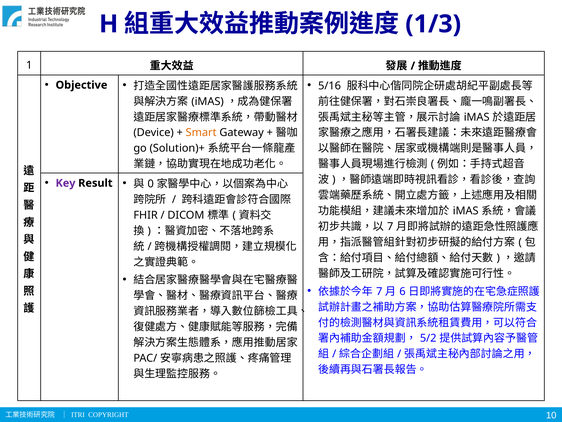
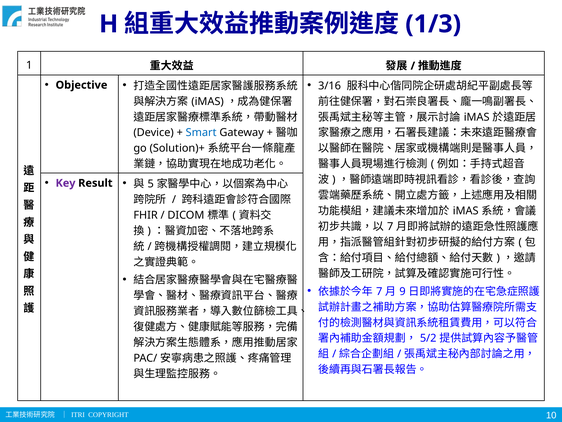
5/16: 5/16 -> 3/16
Smart colour: orange -> blue
0: 0 -> 5
6: 6 -> 9
